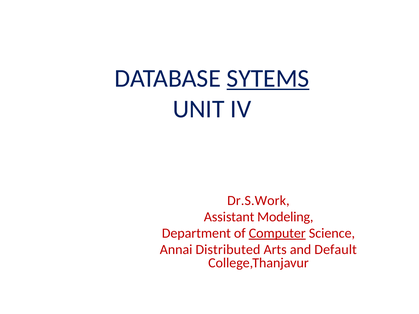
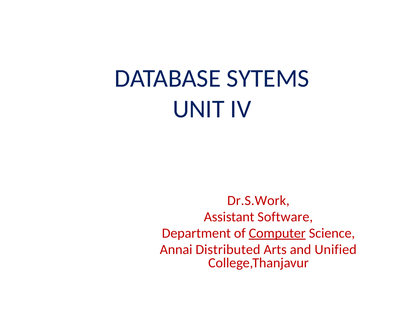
SYTEMS underline: present -> none
Modeling: Modeling -> Software
Default: Default -> Unified
